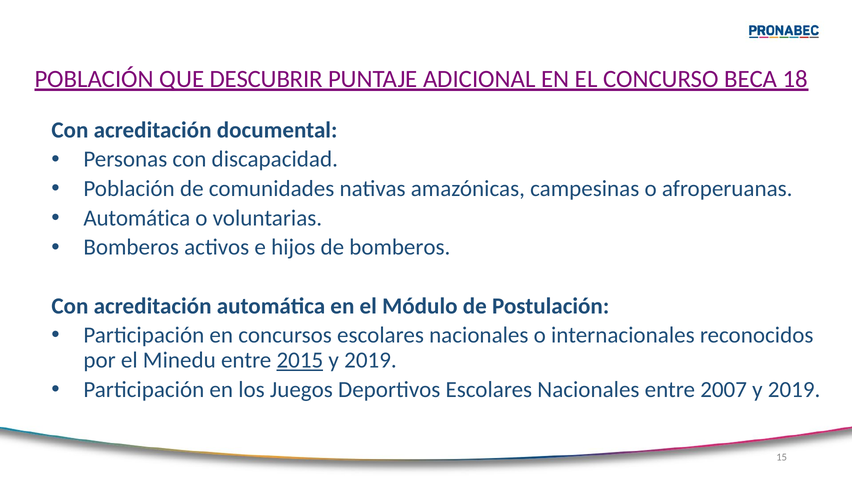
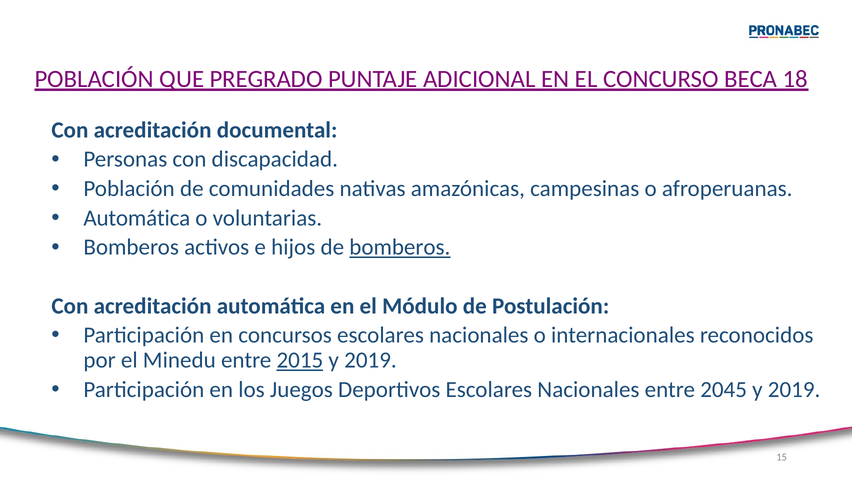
DESCUBRIR: DESCUBRIR -> PREGRADO
bomberos at (400, 247) underline: none -> present
2007: 2007 -> 2045
